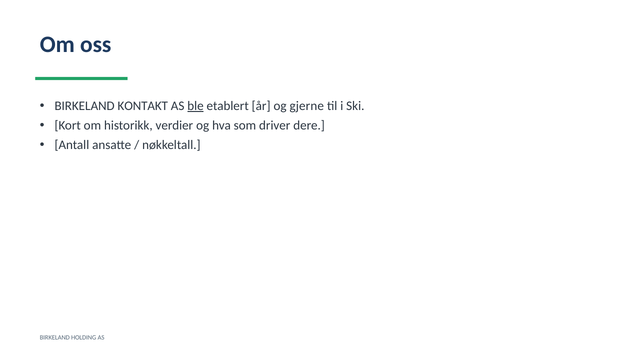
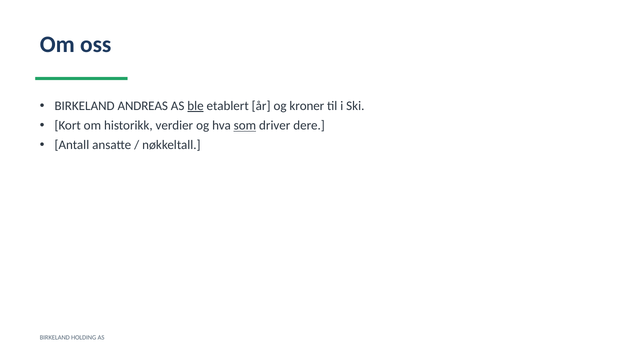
KONTAKT: KONTAKT -> ANDREAS
gjerne: gjerne -> kroner
som underline: none -> present
